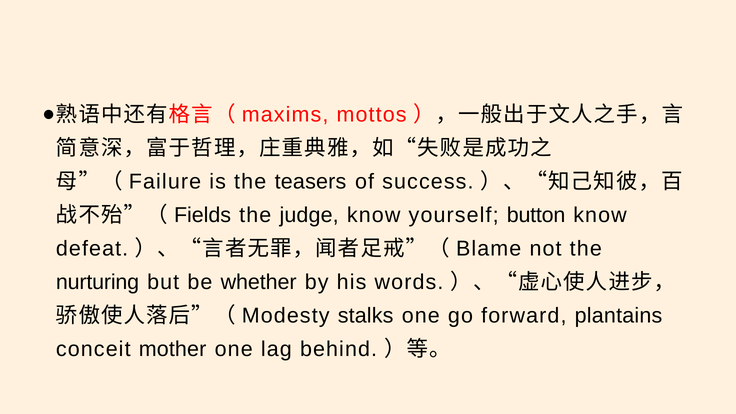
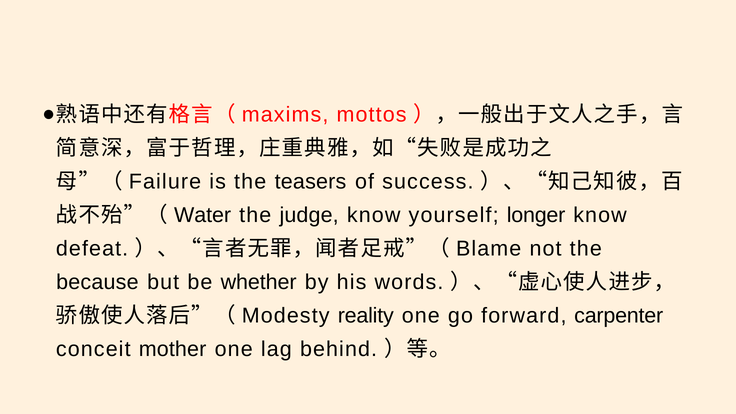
Fields: Fields -> Water
button: button -> longer
nurturing: nurturing -> because
stalks: stalks -> reality
plantains: plantains -> carpenter
